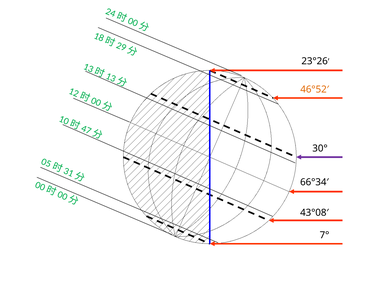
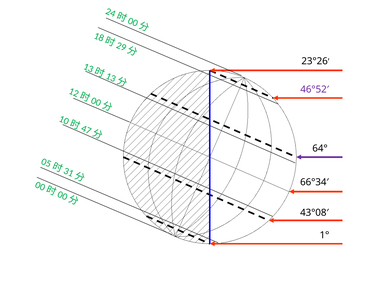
46°52′ colour: orange -> purple
30°: 30° -> 64°
7°: 7° -> 1°
